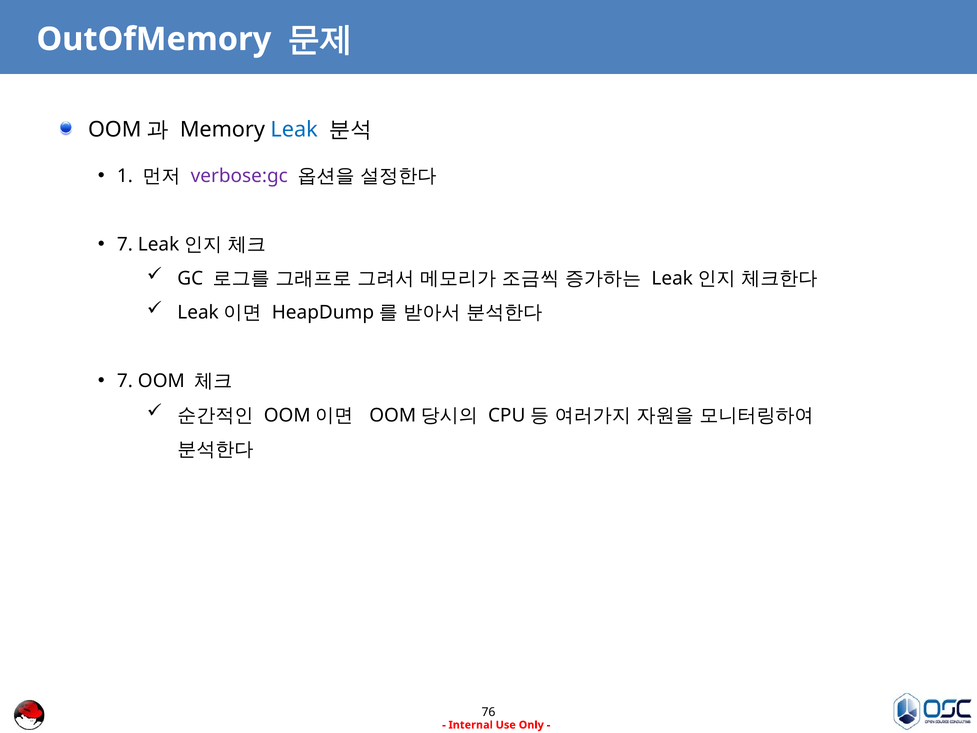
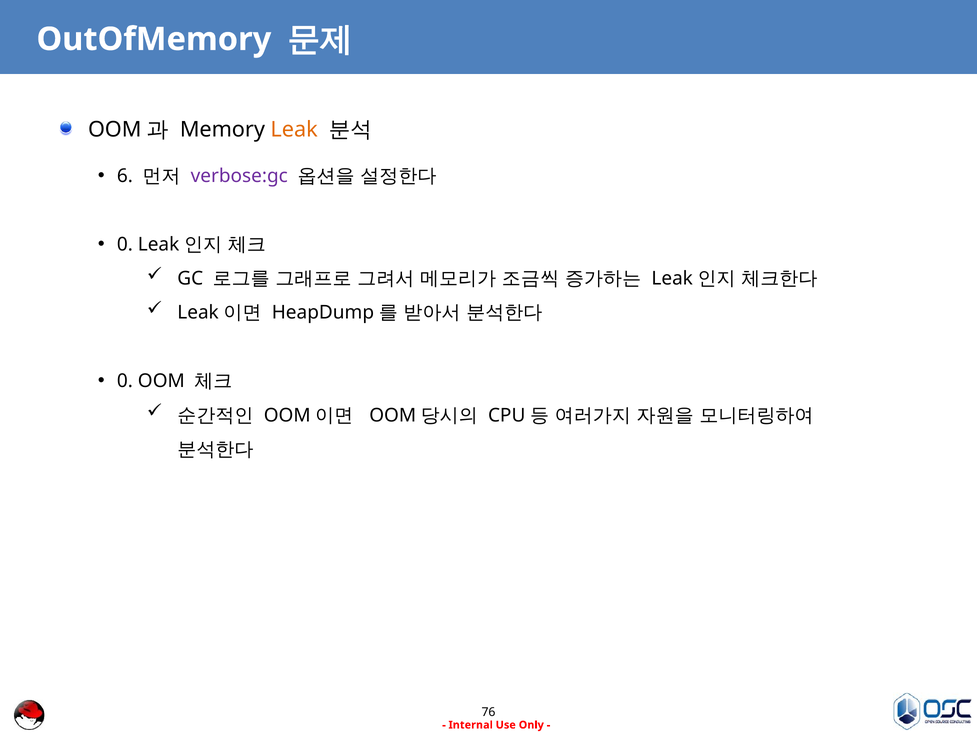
Leak colour: blue -> orange
1: 1 -> 6
7 at (125, 244): 7 -> 0
7 at (125, 381): 7 -> 0
